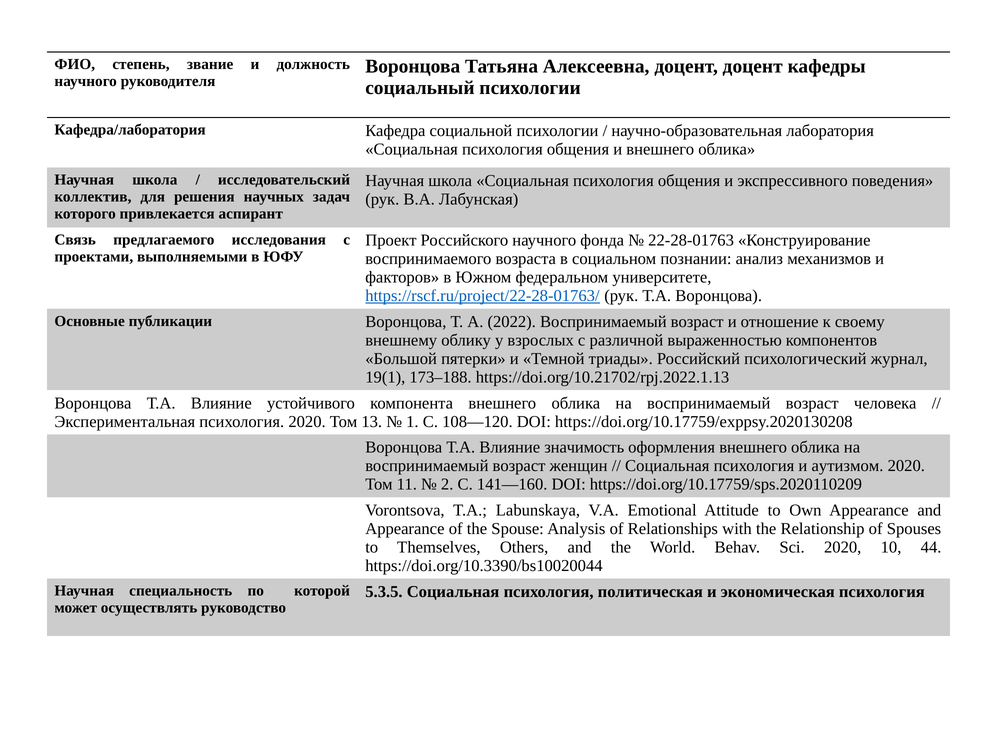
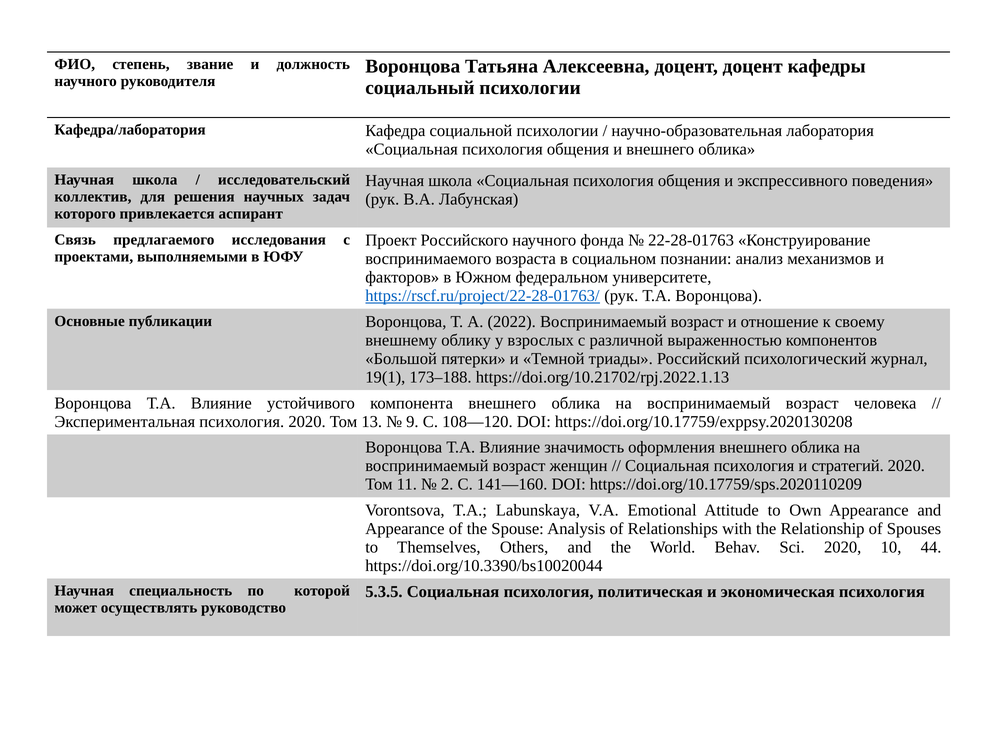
1: 1 -> 9
аутизмом: аутизмом -> стратегий
